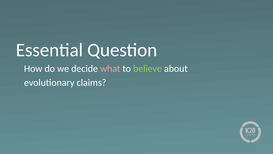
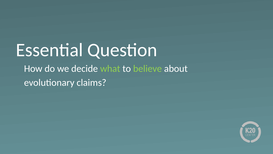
what colour: pink -> light green
